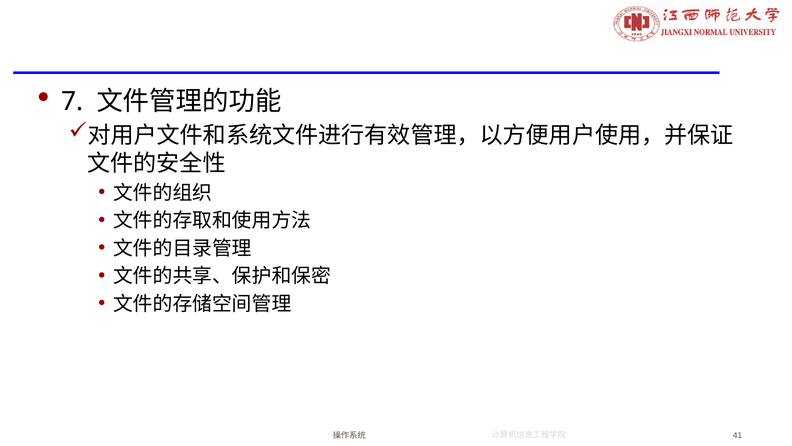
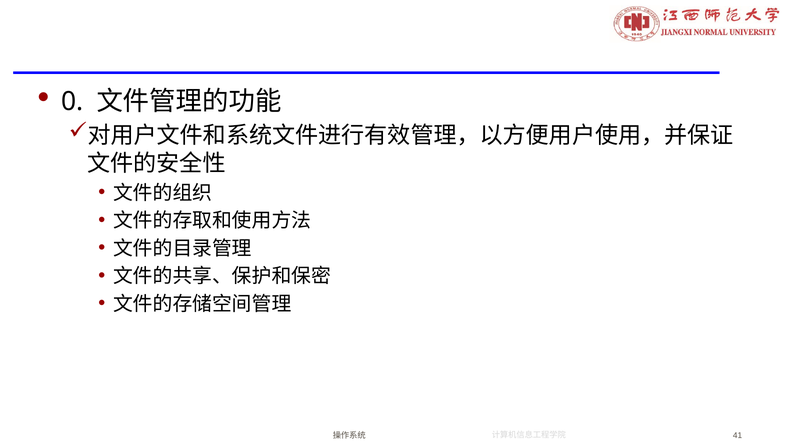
7: 7 -> 0
